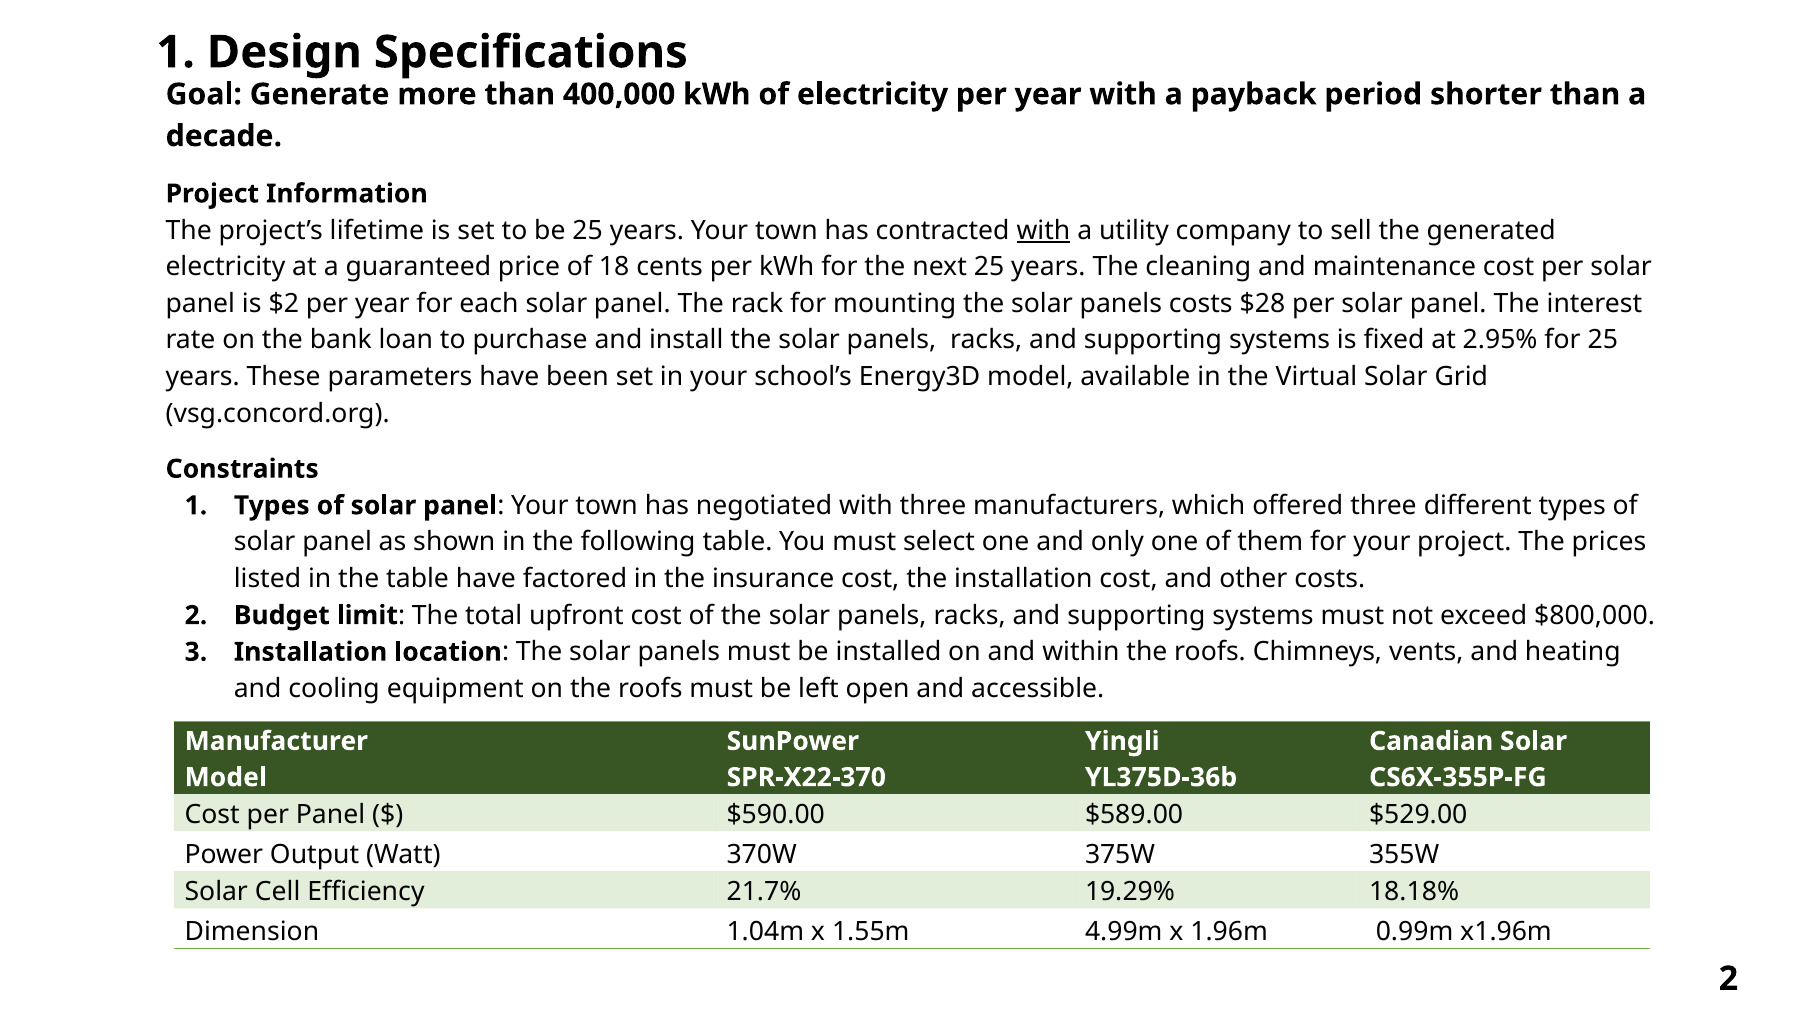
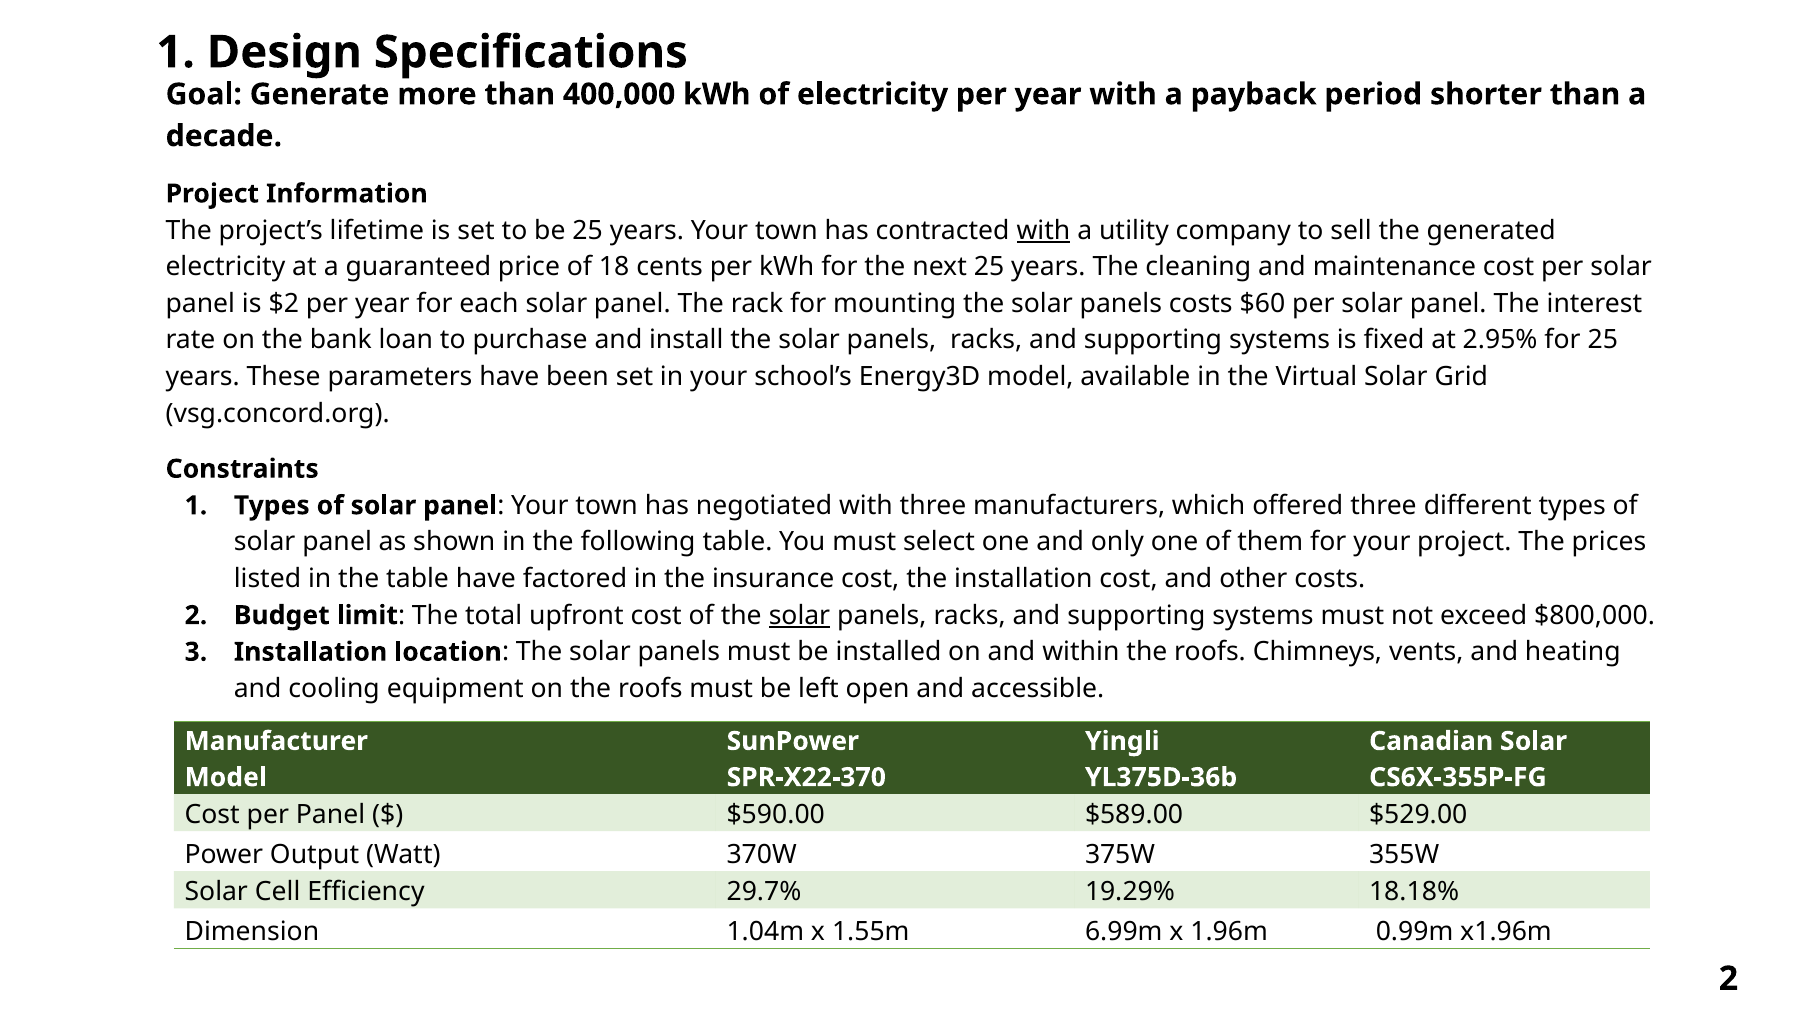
$28: $28 -> $60
solar at (799, 615) underline: none -> present
21.7%: 21.7% -> 29.7%
4.99m: 4.99m -> 6.99m
